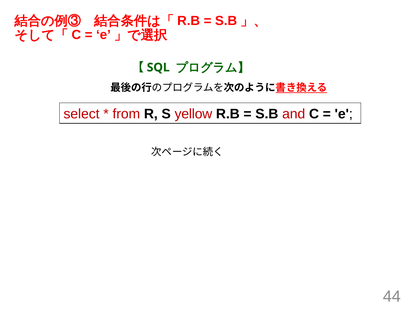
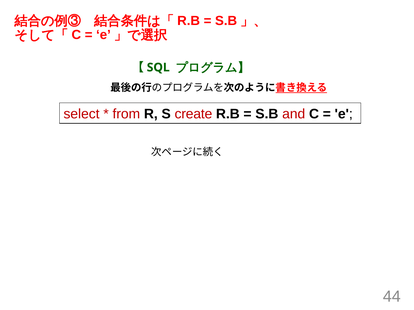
yellow: yellow -> create
